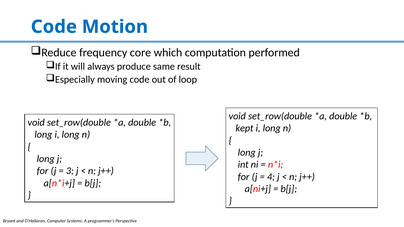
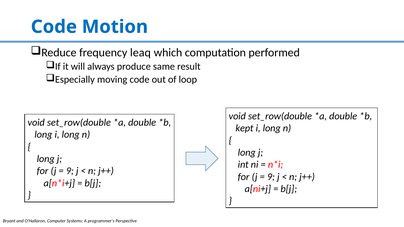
core: core -> leaq
3 at (70, 171): 3 -> 9
4 at (271, 177): 4 -> 9
